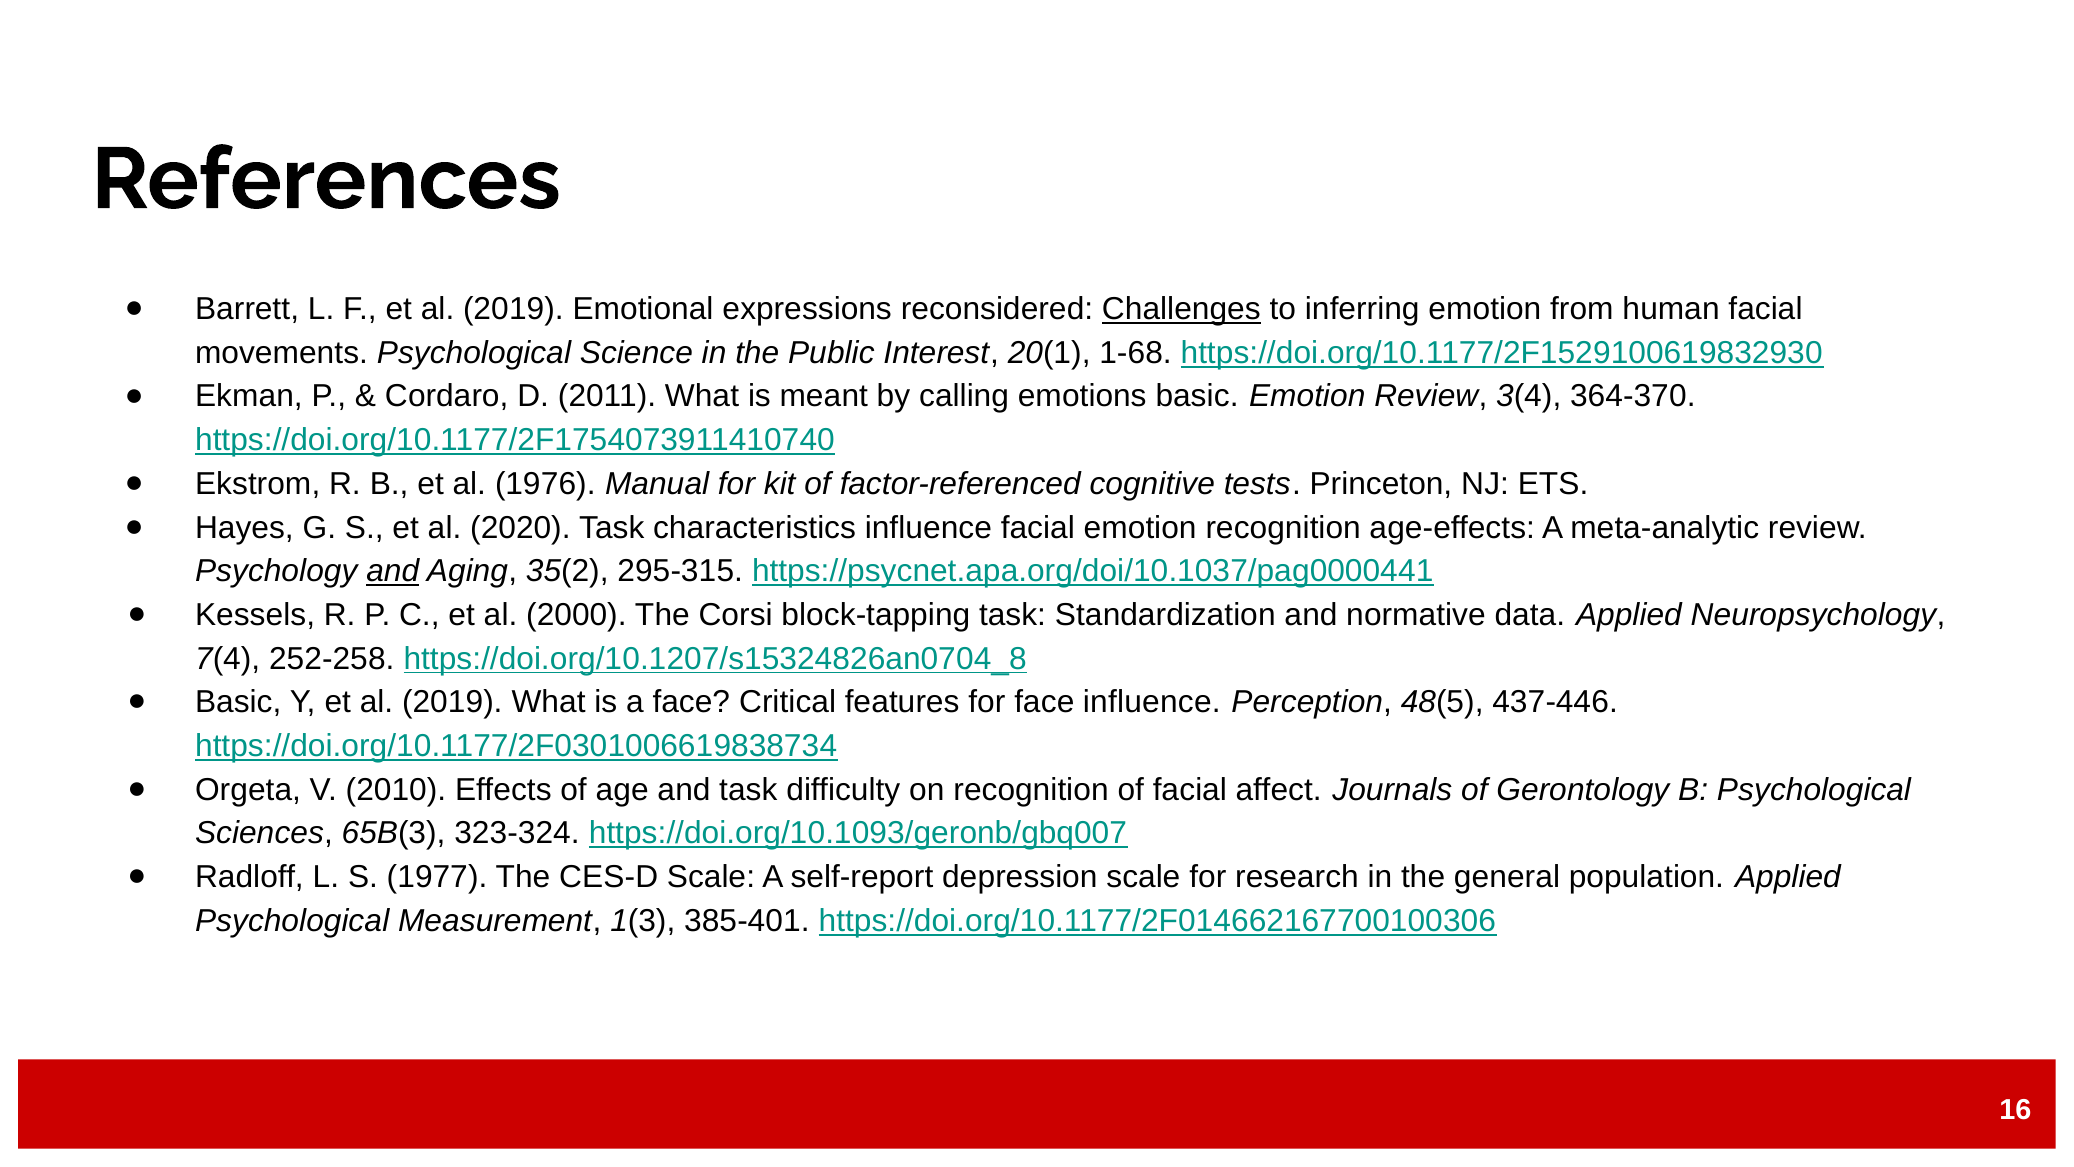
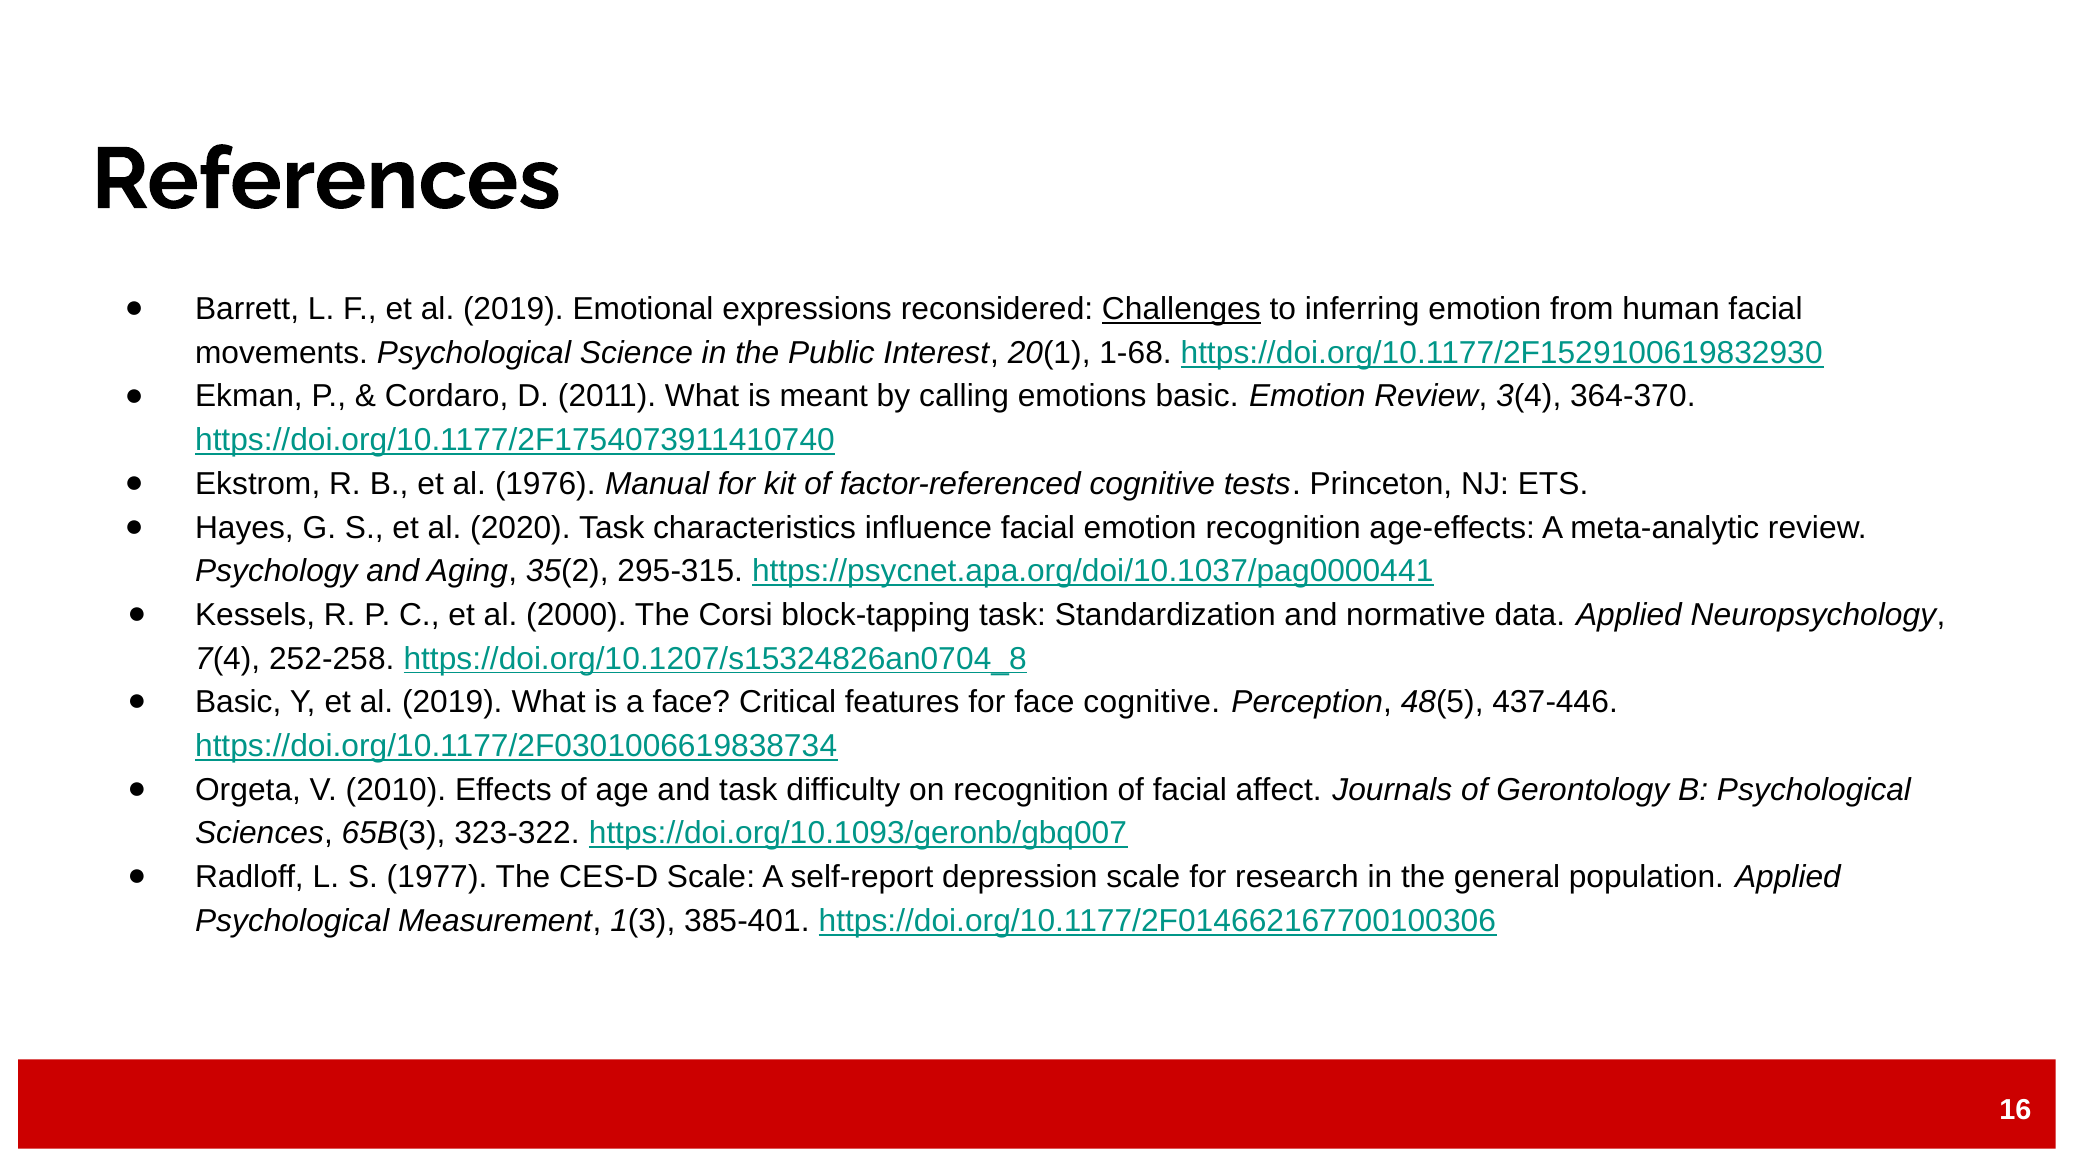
and at (393, 571) underline: present -> none
face influence: influence -> cognitive
323-324: 323-324 -> 323-322
